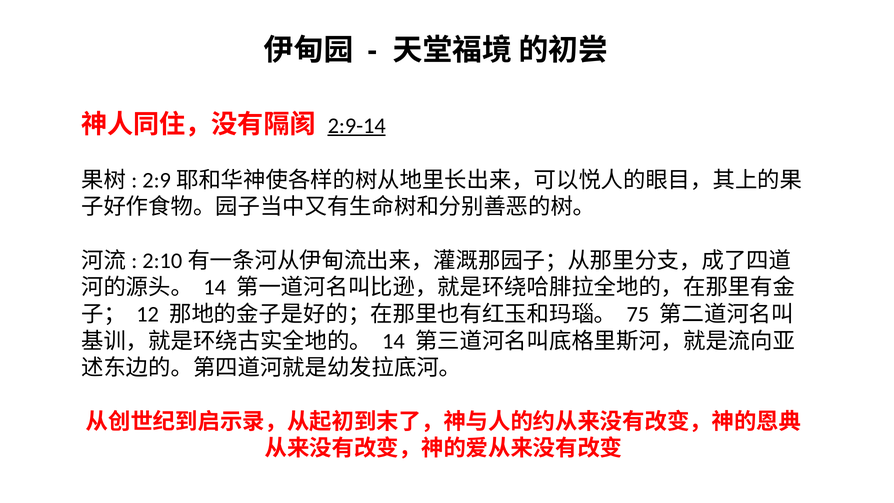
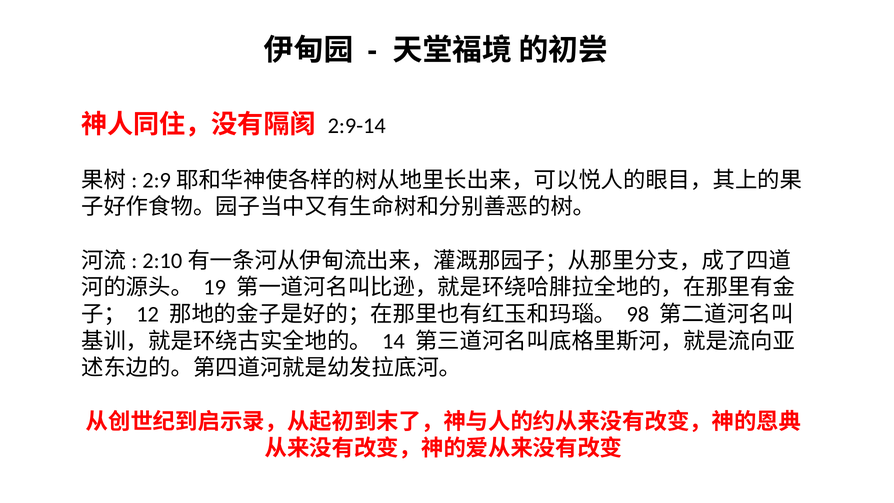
2:9-14 underline: present -> none
14 at (215, 287): 14 -> 19
75: 75 -> 98
